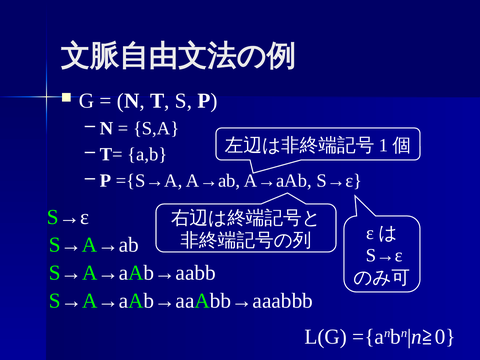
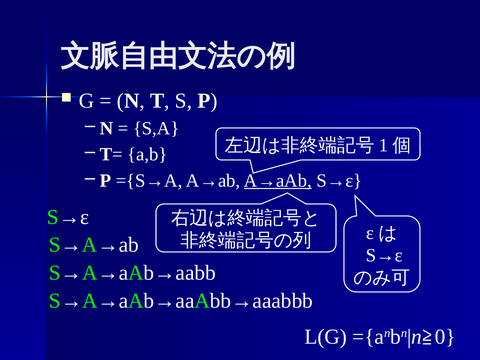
A→aAb underline: none -> present
